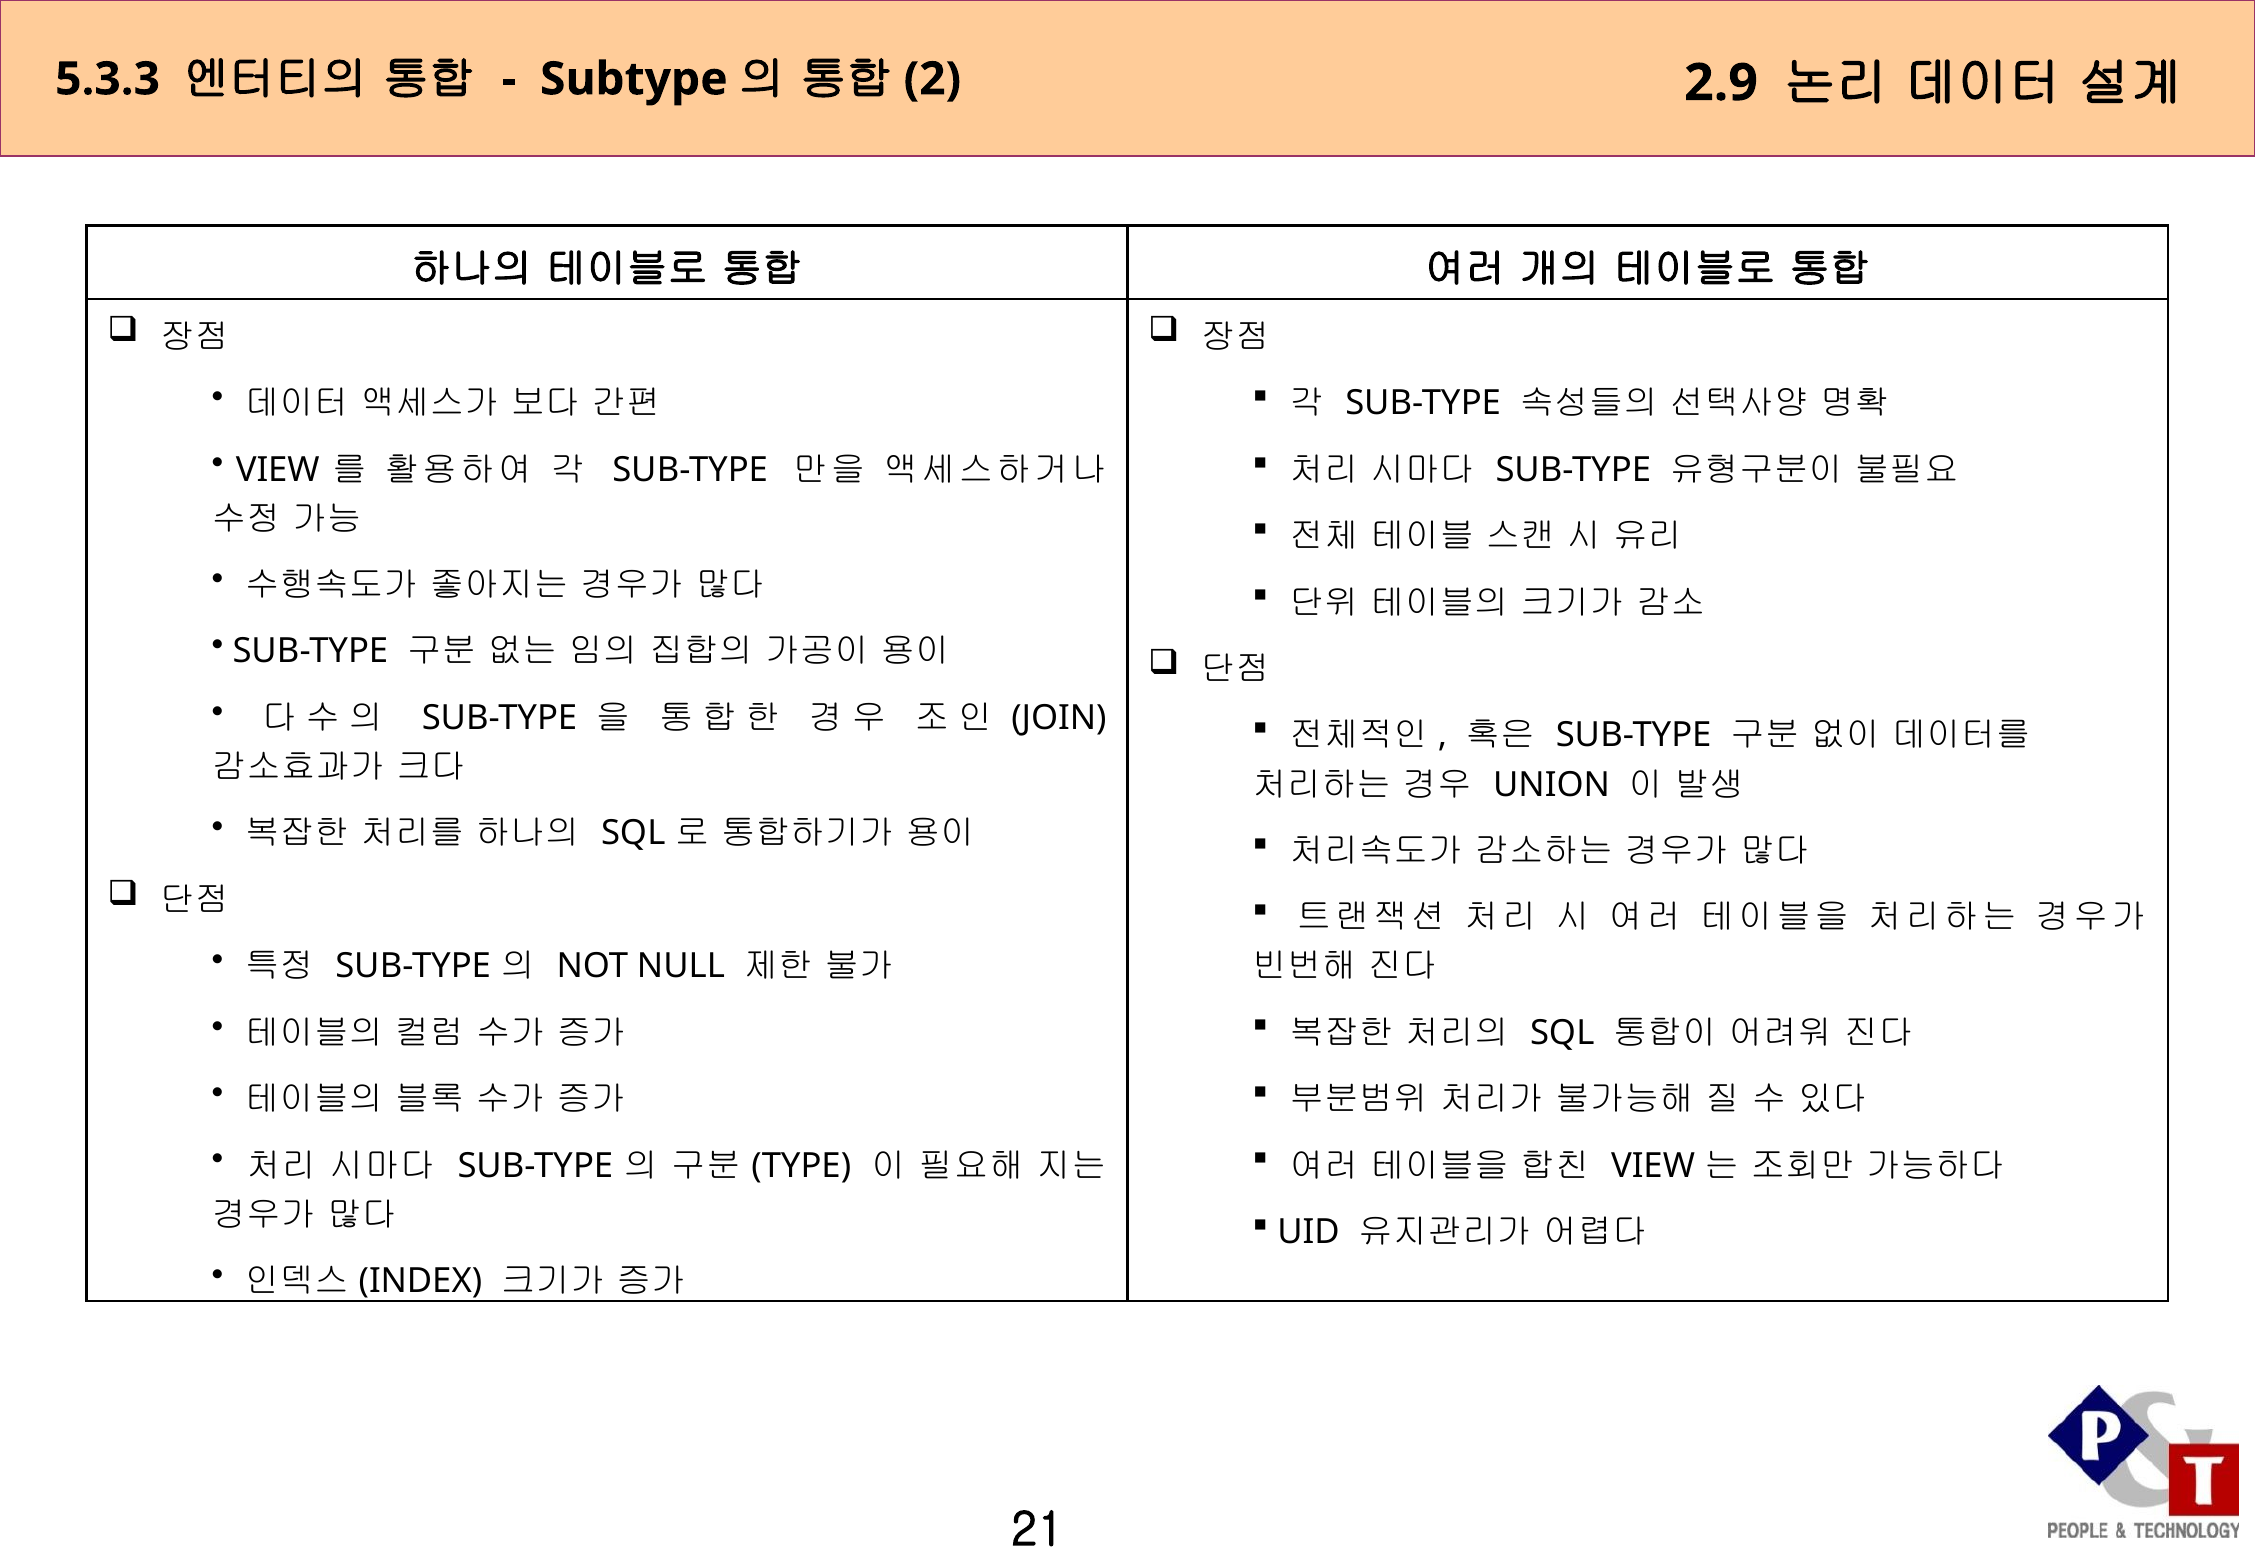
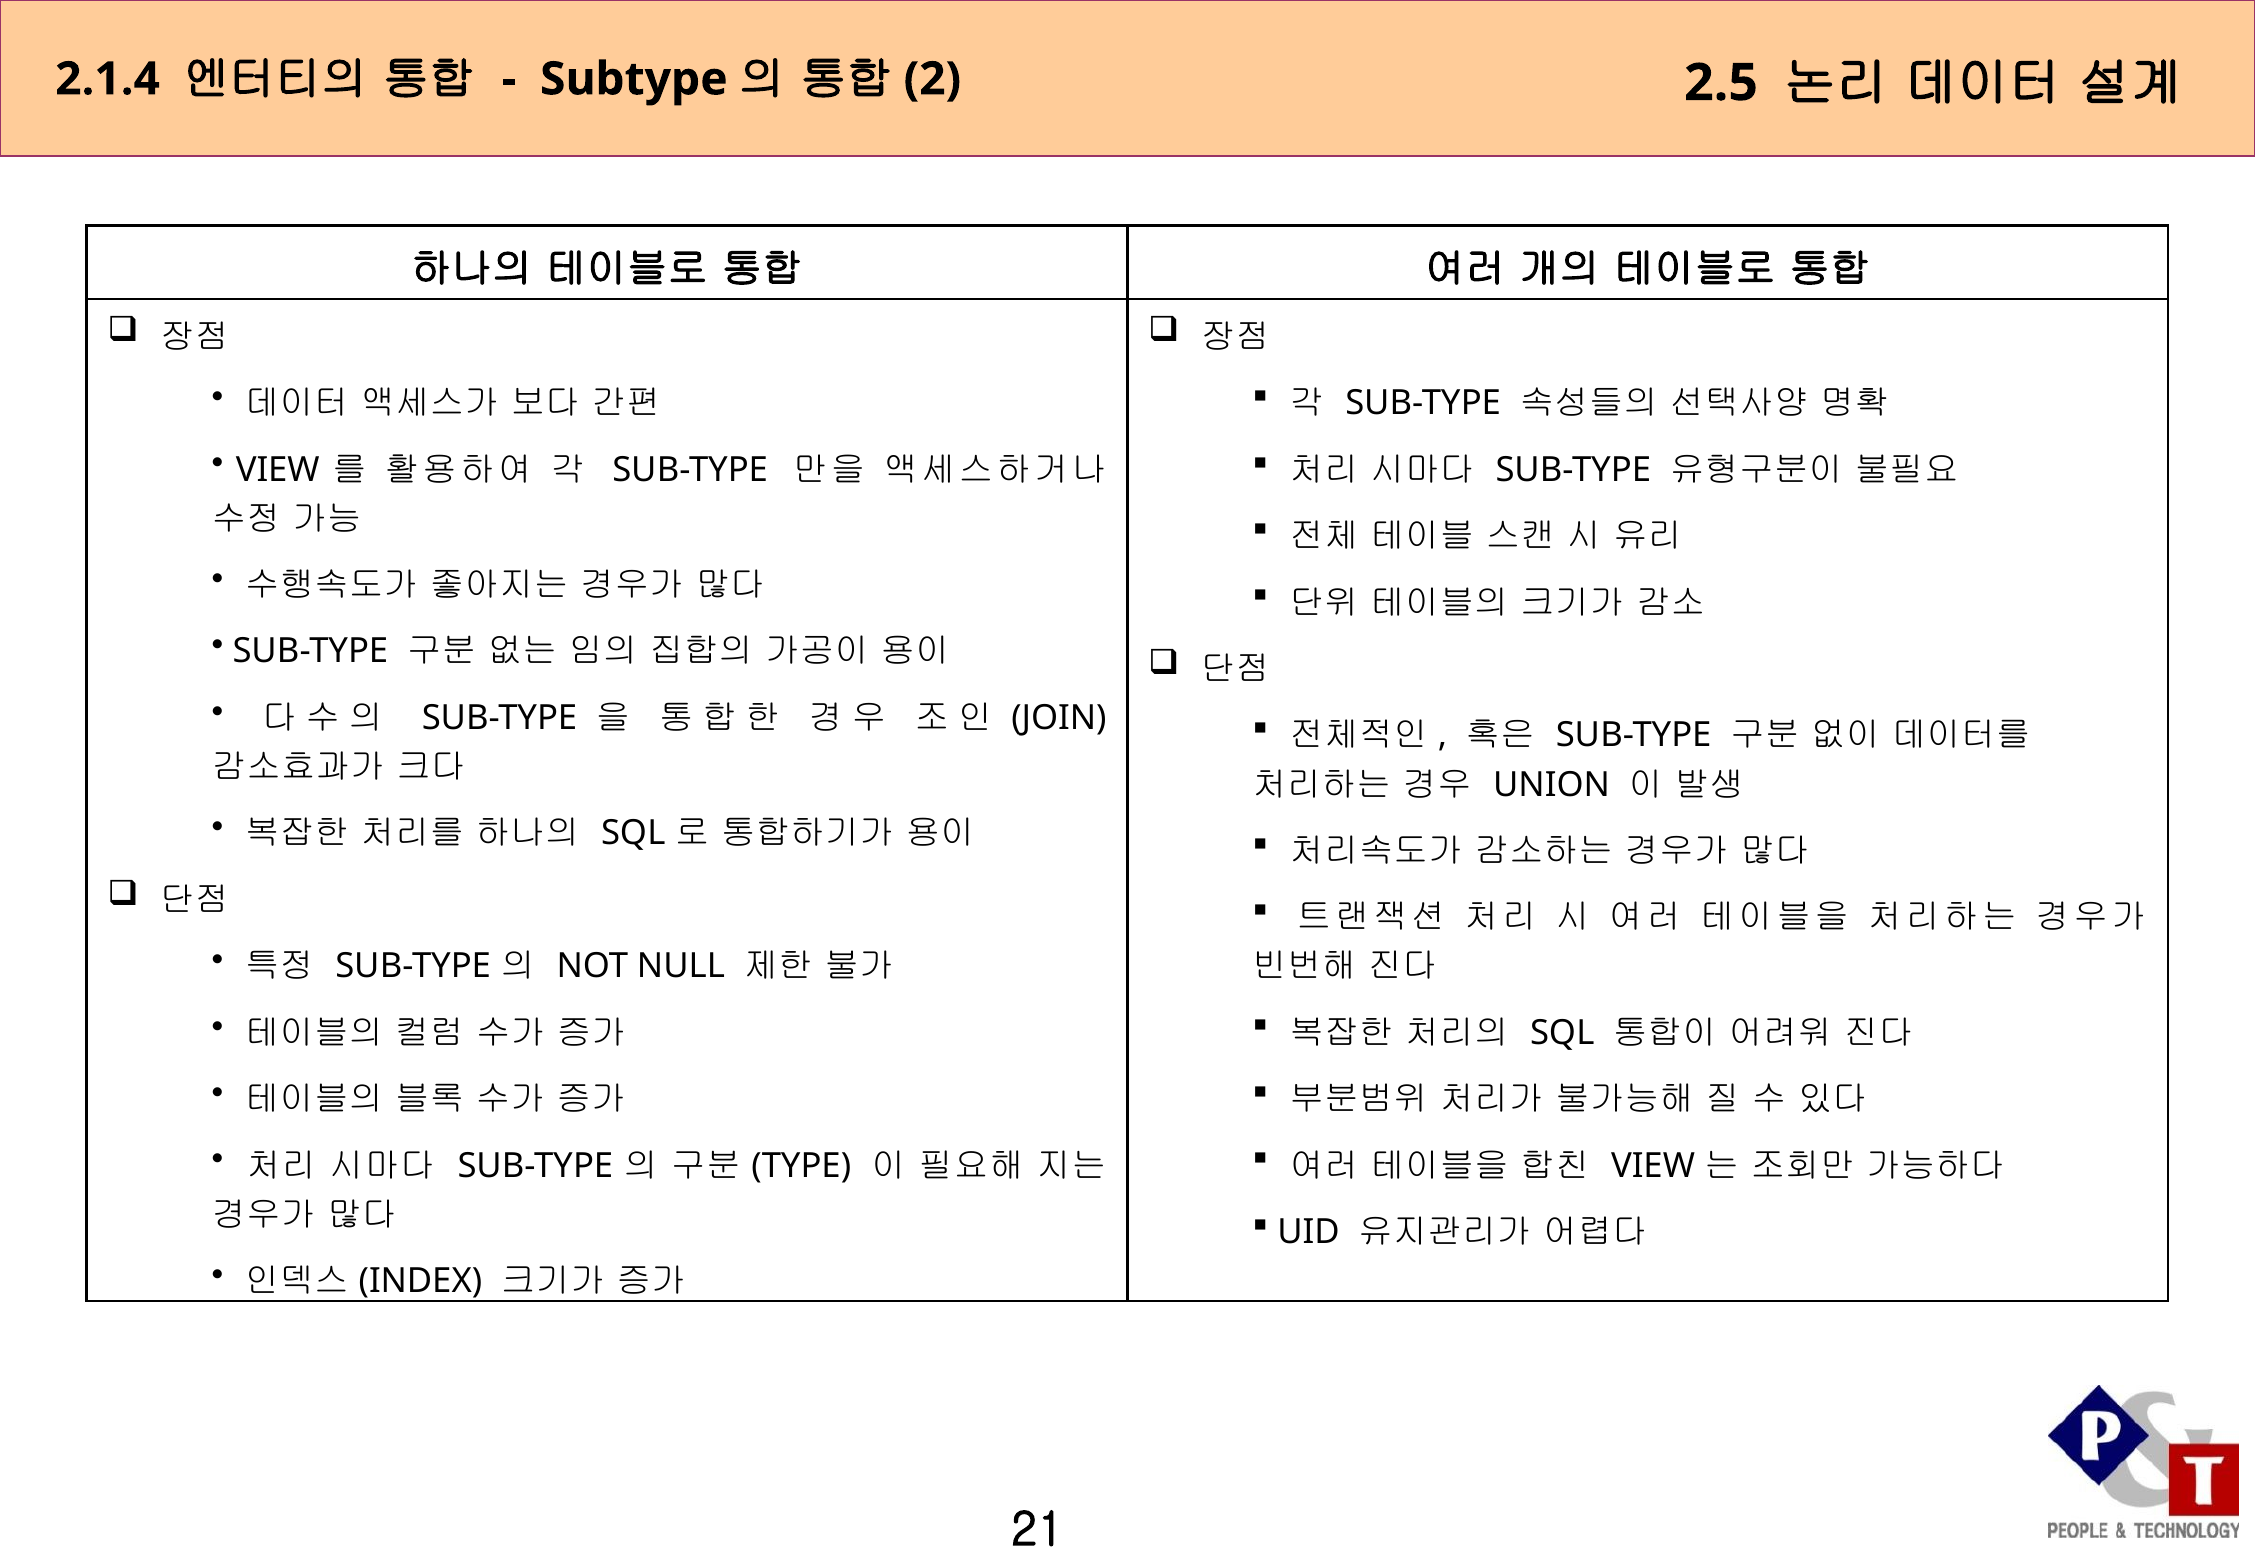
5.3.3: 5.3.3 -> 2.1.4
2.9: 2.9 -> 2.5
